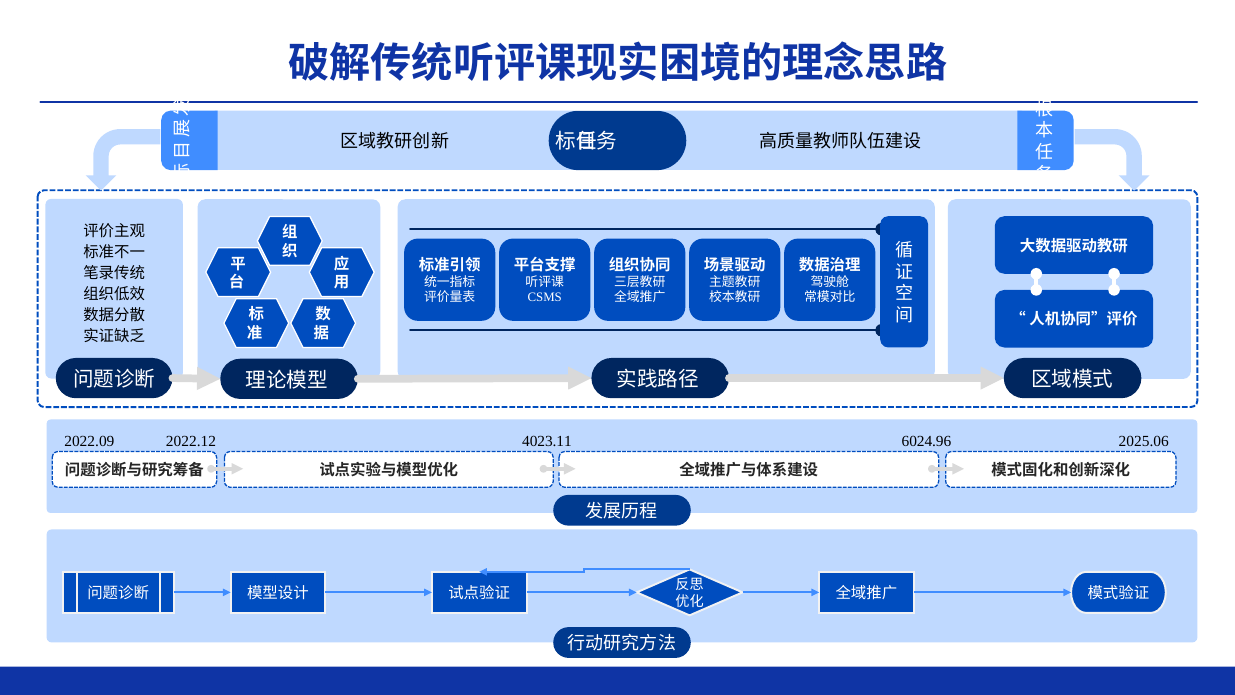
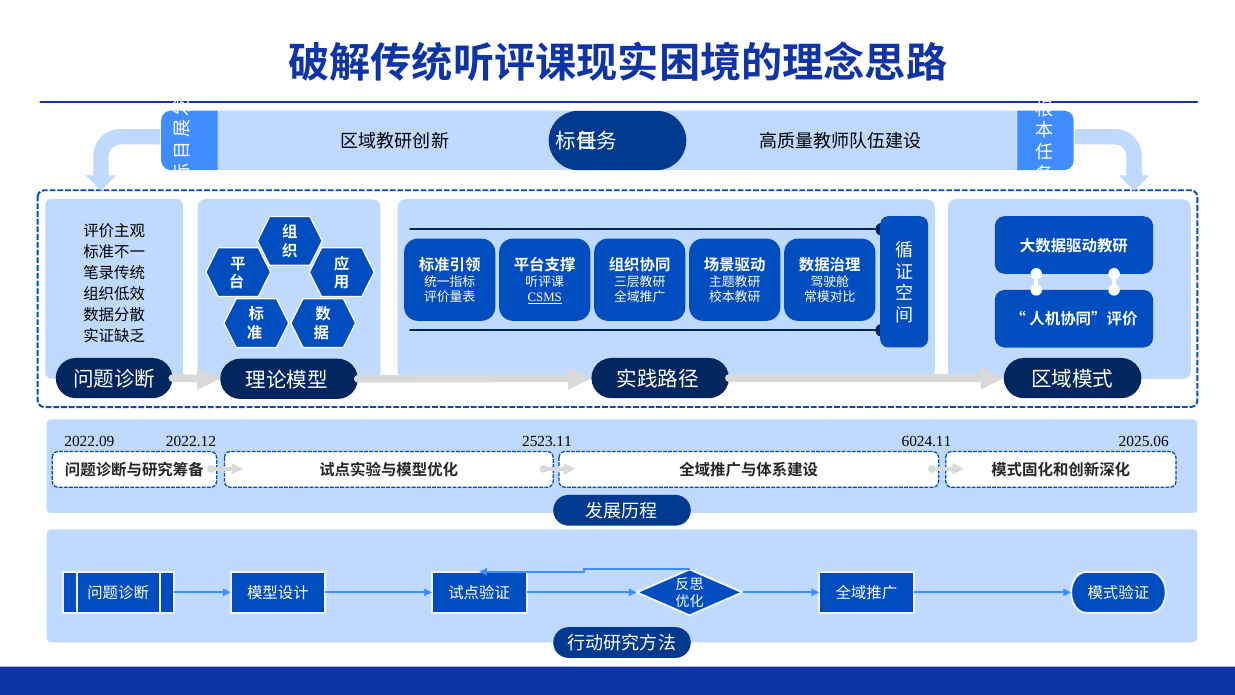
CSMS underline: none -> present
4023.11: 4023.11 -> 2523.11
6024.96: 6024.96 -> 6024.11
